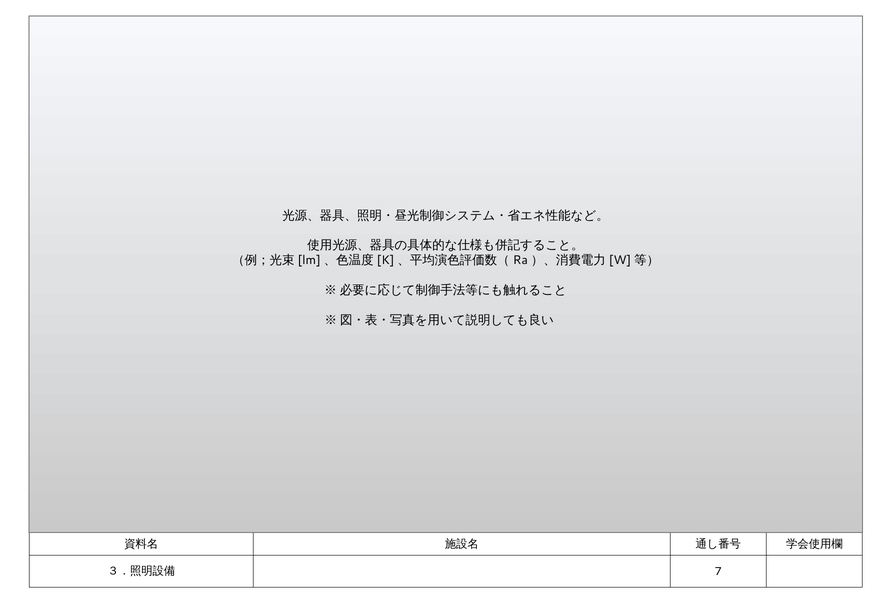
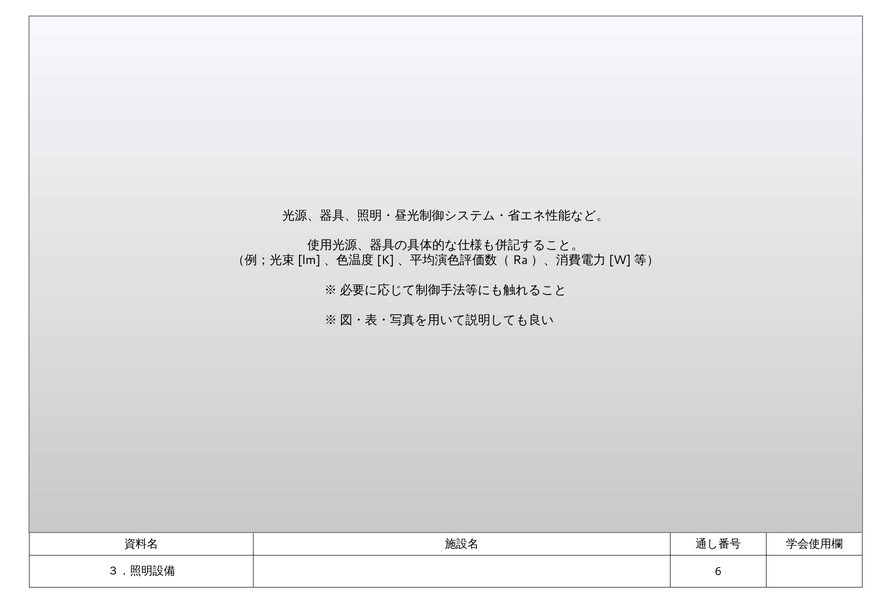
7: 7 -> 6
